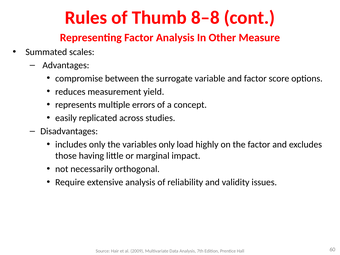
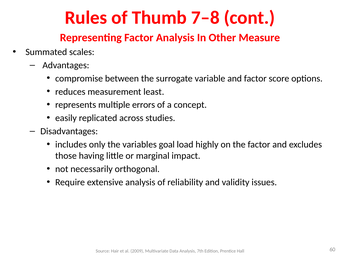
8–8: 8–8 -> 7–8
yield: yield -> least
variables only: only -> goal
